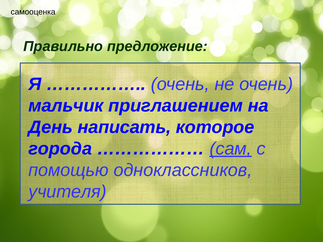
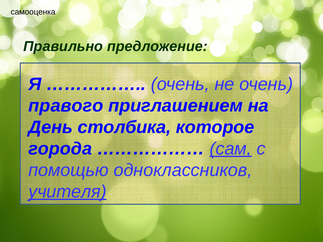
мальчик: мальчик -> правого
написать: написать -> столбика
учителя underline: none -> present
